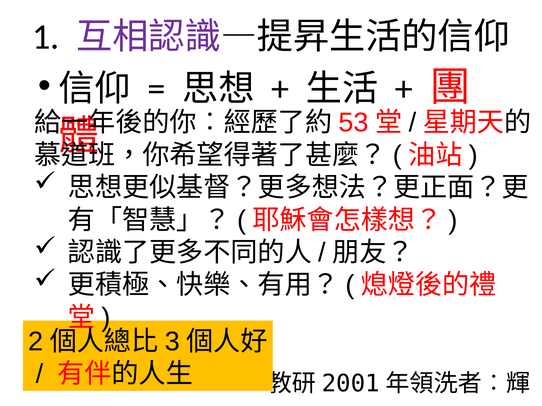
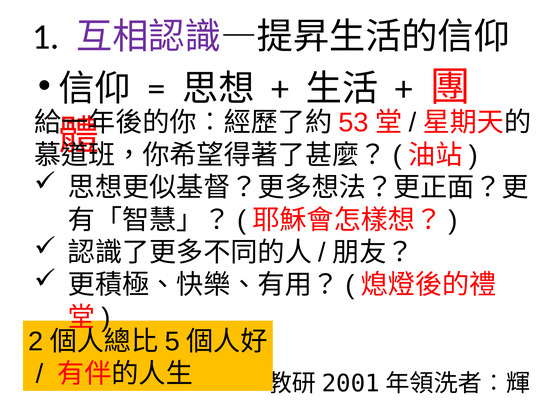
3: 3 -> 5
